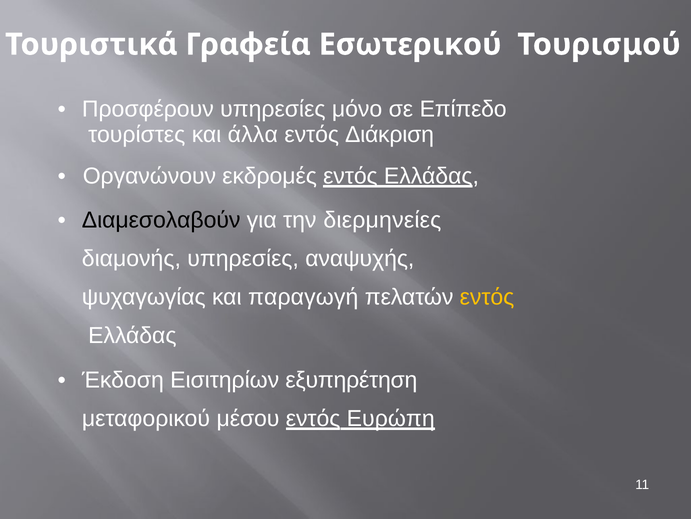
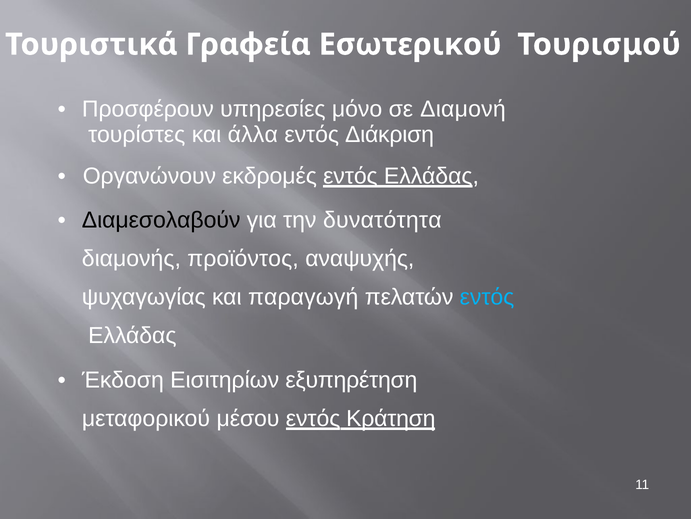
Επίπεδο: Επίπεδο -> Διαμονή
διερμηνείες: διερμηνείες -> δυνατότητα
διαμονής υπηρεσίες: υπηρεσίες -> προϊόντος
εντός at (487, 297) colour: yellow -> light blue
Ευρώπη: Ευρώπη -> Κράτηση
